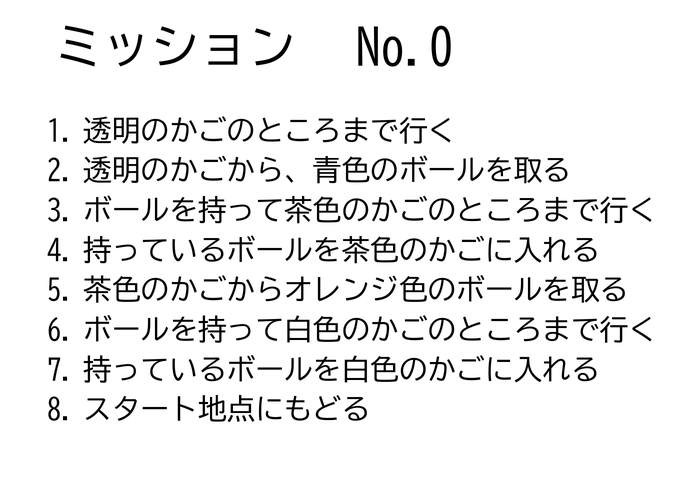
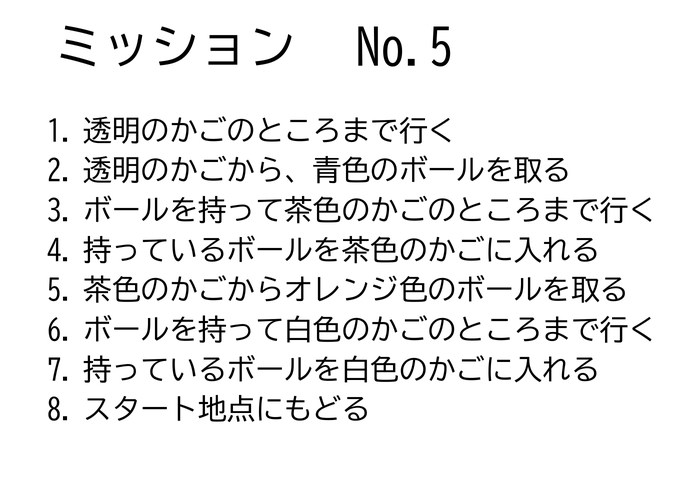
No.0: No.0 -> No.5
